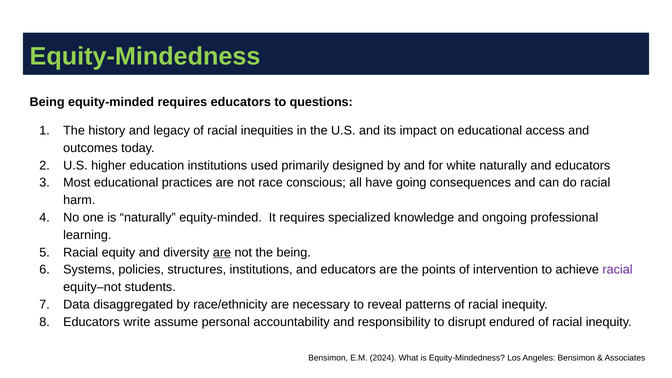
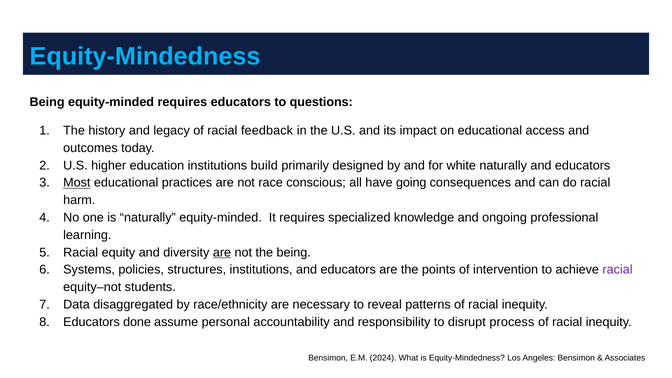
Equity-Mindedness at (145, 56) colour: light green -> light blue
inequities: inequities -> feedback
used: used -> build
Most underline: none -> present
write: write -> done
endured: endured -> process
